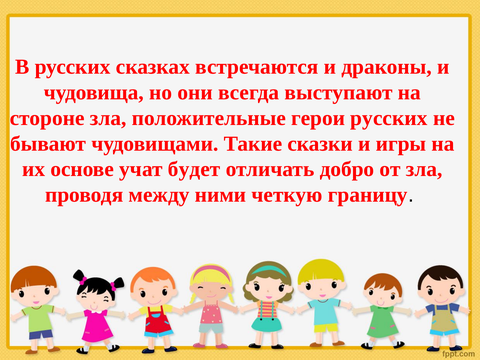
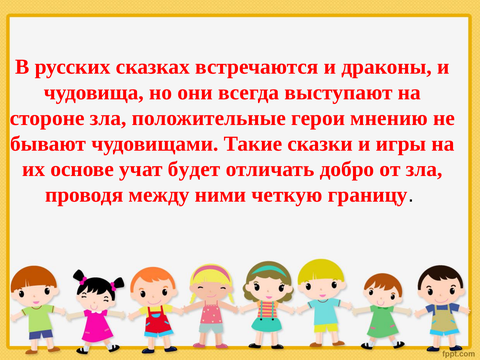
герои русских: русских -> мнению
